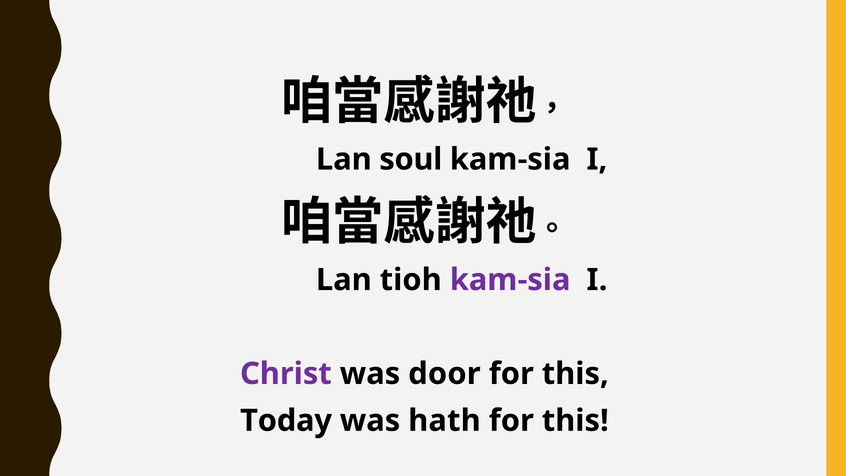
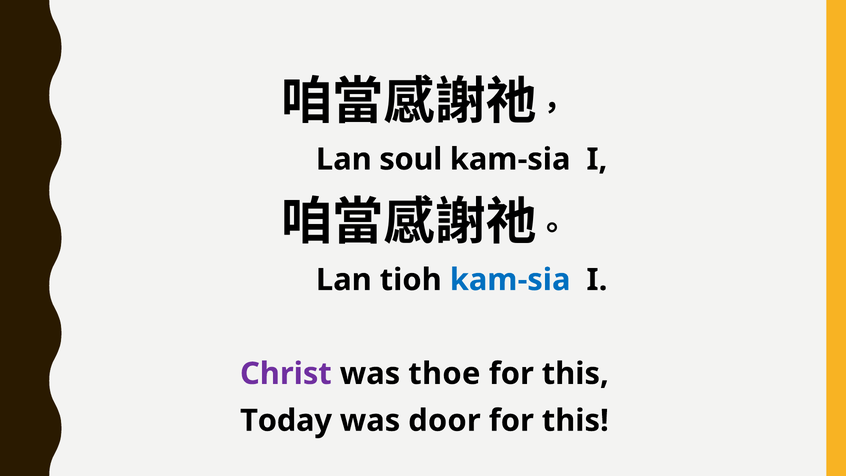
kam-sia at (510, 280) colour: purple -> blue
door: door -> thoe
hath: hath -> door
